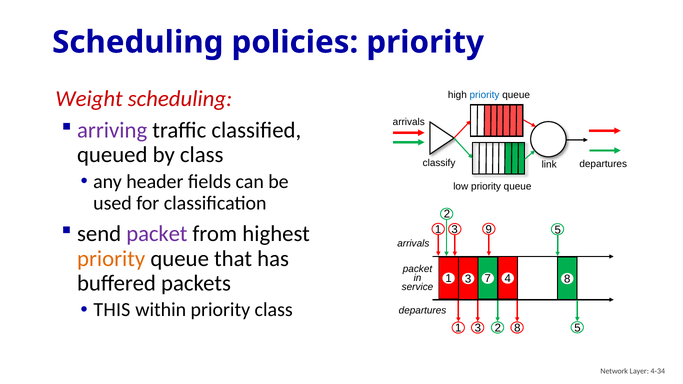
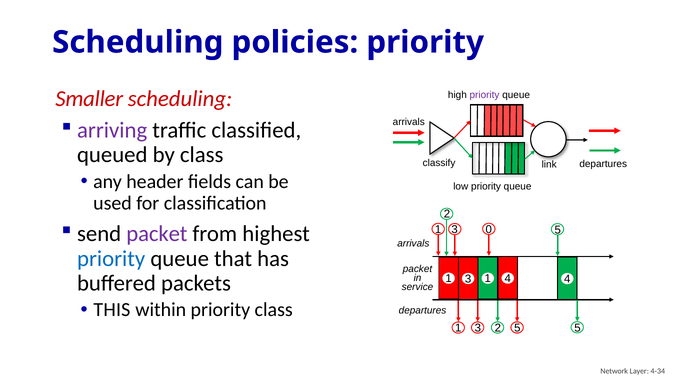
Weight: Weight -> Smaller
priority at (485, 95) colour: blue -> purple
9: 9 -> 0
priority at (111, 259) colour: orange -> blue
3 7: 7 -> 1
4 8: 8 -> 4
3 2 8: 8 -> 5
